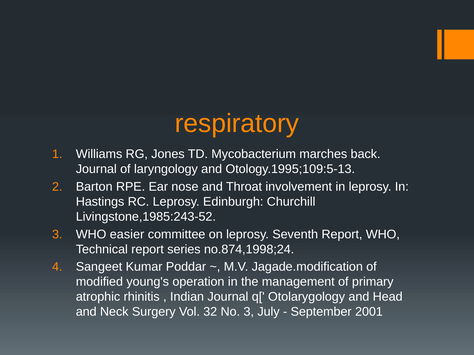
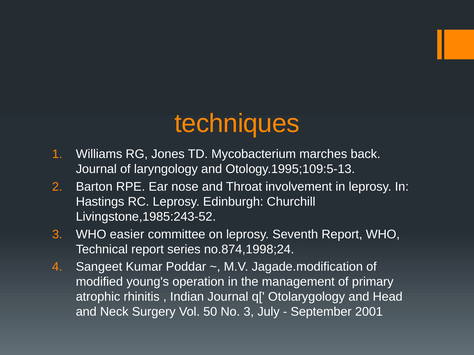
respiratory: respiratory -> techniques
32: 32 -> 50
